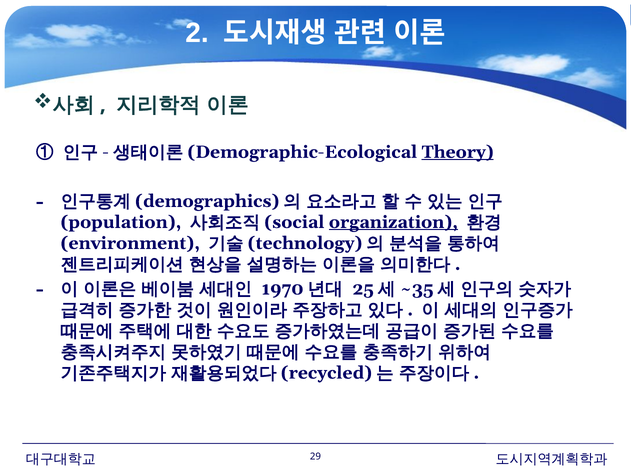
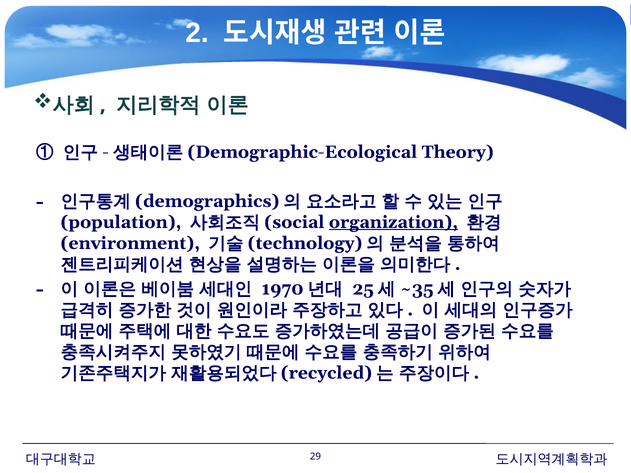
Theory underline: present -> none
